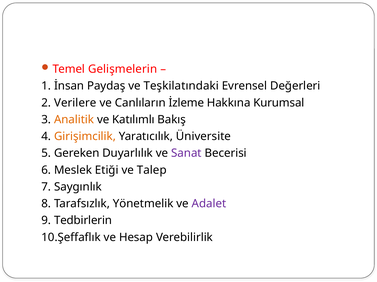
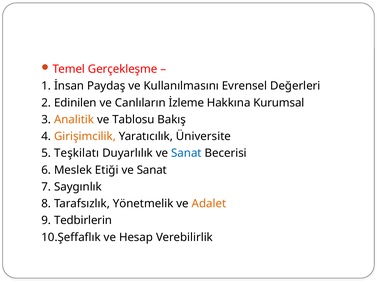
Gelişmelerin: Gelişmelerin -> Gerçekleşme
Teşkilatındaki: Teşkilatındaki -> Kullanılmasını
Verilere: Verilere -> Edinilen
Katılımlı: Katılımlı -> Tablosu
Gereken: Gereken -> Teşkilatı
Sanat at (186, 154) colour: purple -> blue
Etiği ve Talep: Talep -> Sanat
Adalet colour: purple -> orange
